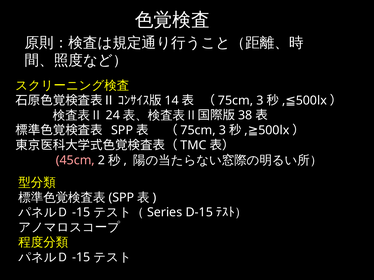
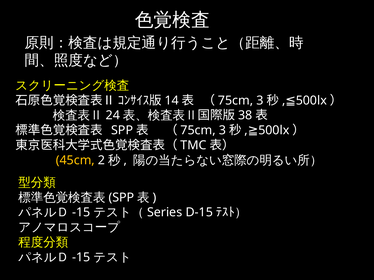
45cm colour: pink -> yellow
